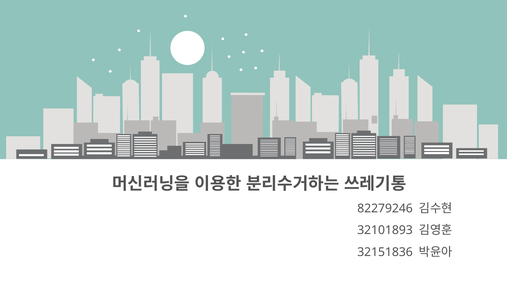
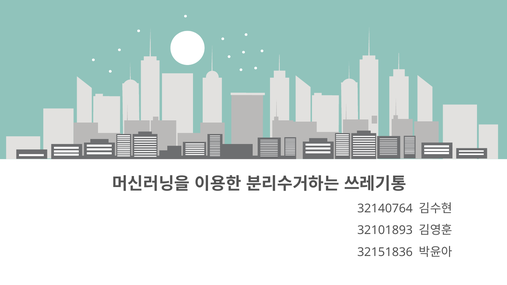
82279246: 82279246 -> 32140764
